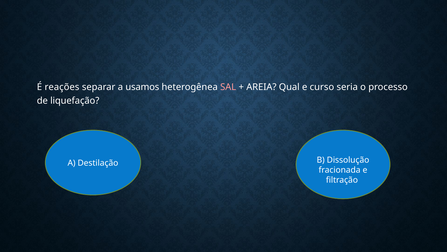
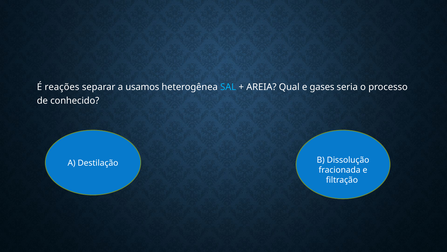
SAL colour: pink -> light blue
curso: curso -> gases
liquefação: liquefação -> conhecido
